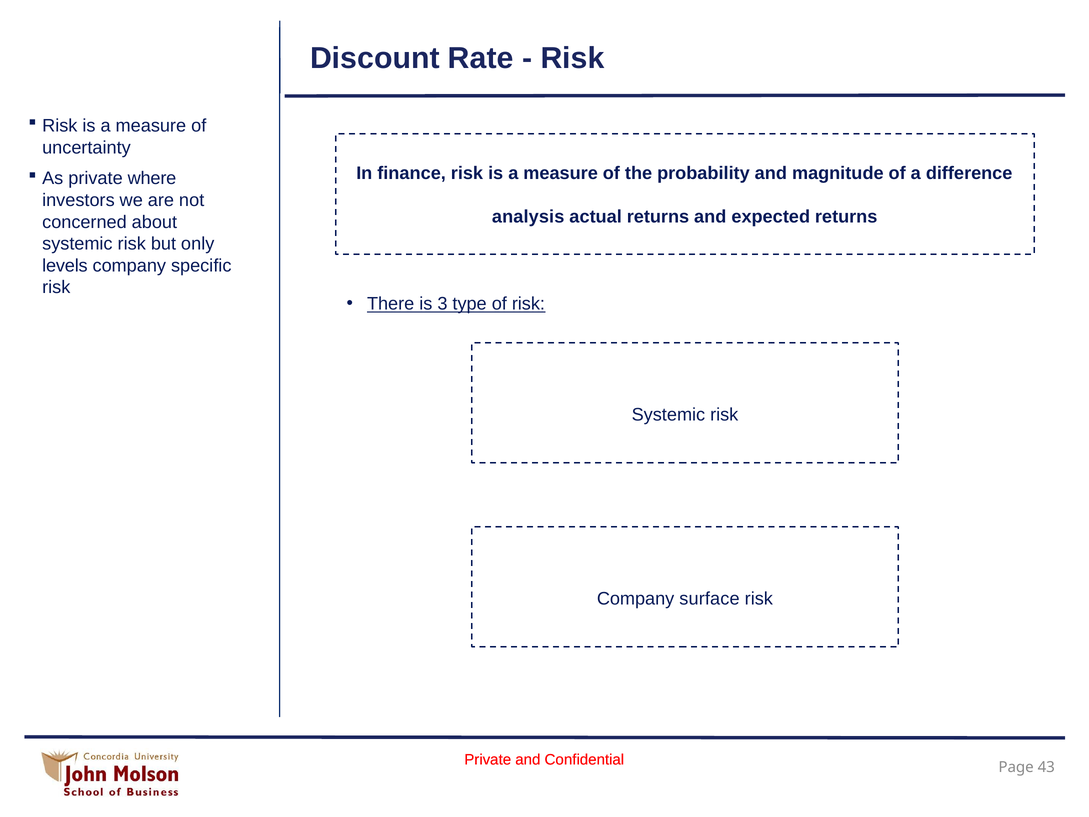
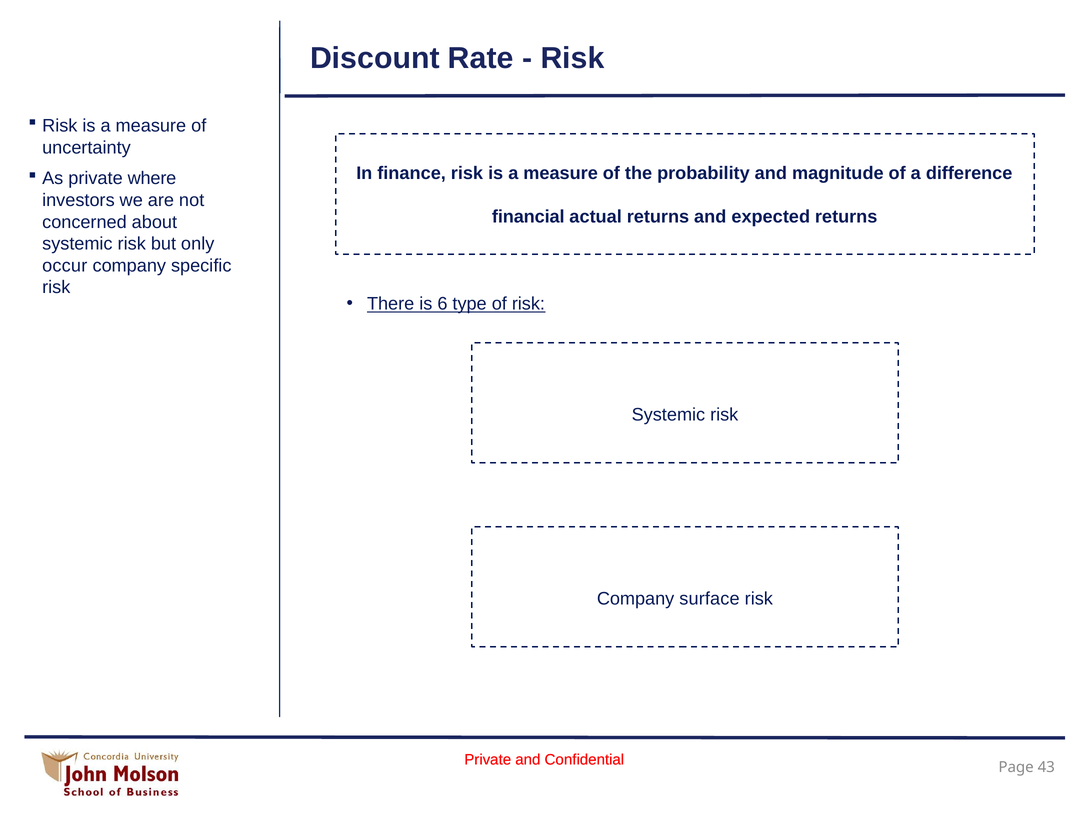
analysis: analysis -> financial
levels: levels -> occur
3: 3 -> 6
